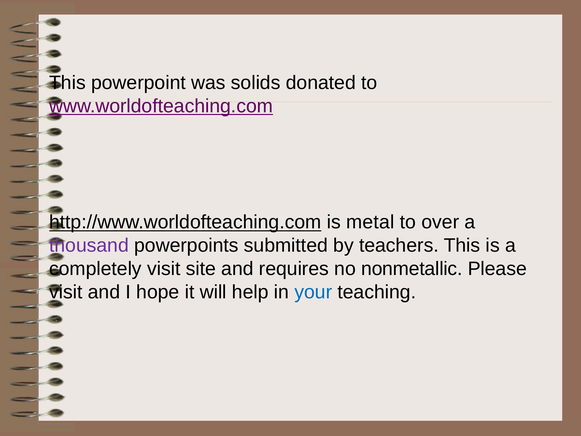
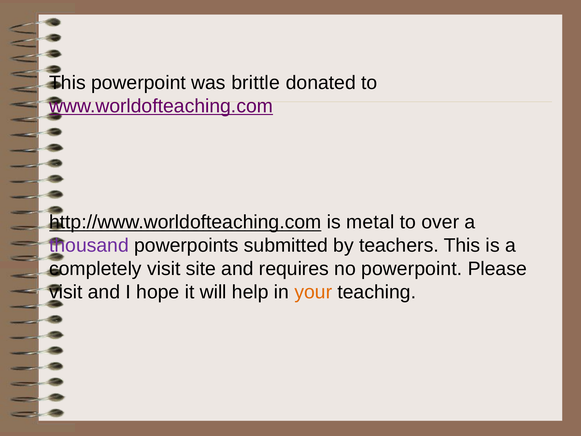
solids: solids -> brittle
no nonmetallic: nonmetallic -> powerpoint
your colour: blue -> orange
